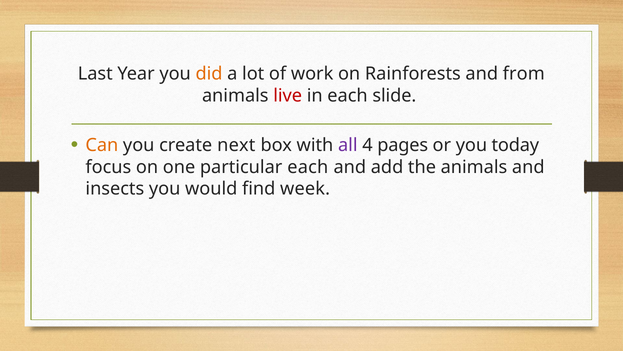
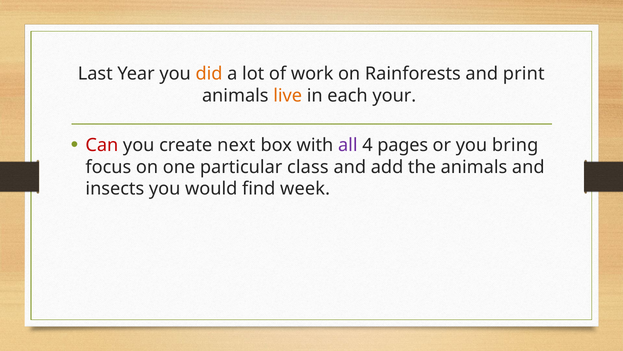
from: from -> print
live colour: red -> orange
slide: slide -> your
Can colour: orange -> red
today: today -> bring
particular each: each -> class
